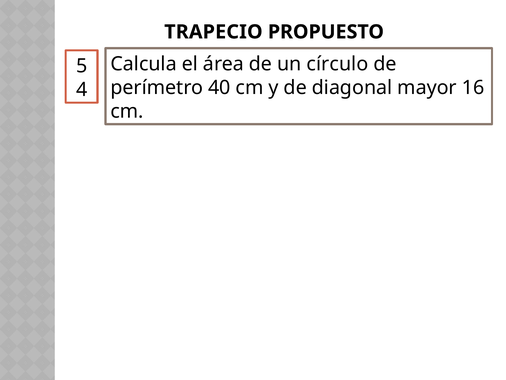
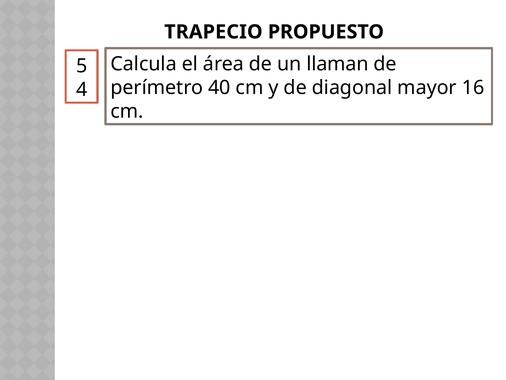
círculo: círculo -> llaman
